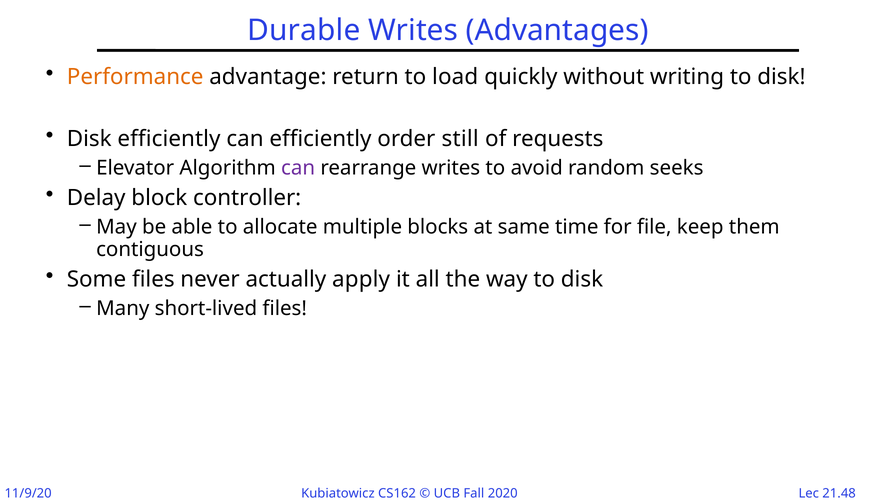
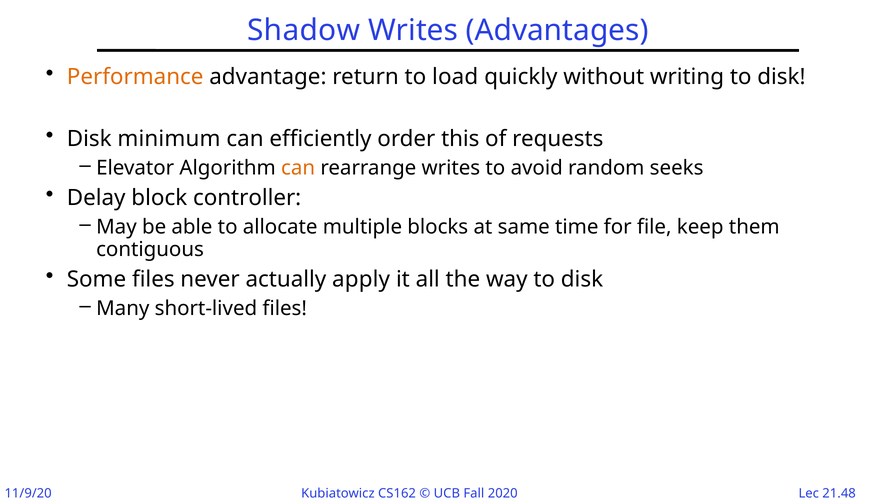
Durable: Durable -> Shadow
Disk efficiently: efficiently -> minimum
still: still -> this
can at (298, 168) colour: purple -> orange
